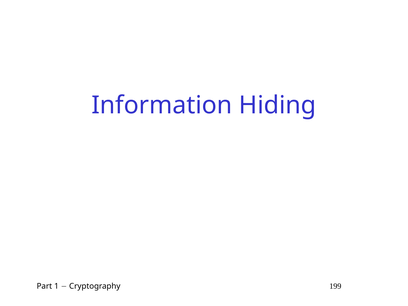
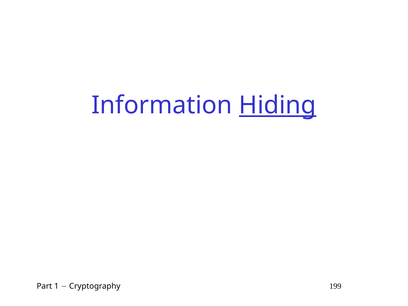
Hiding underline: none -> present
